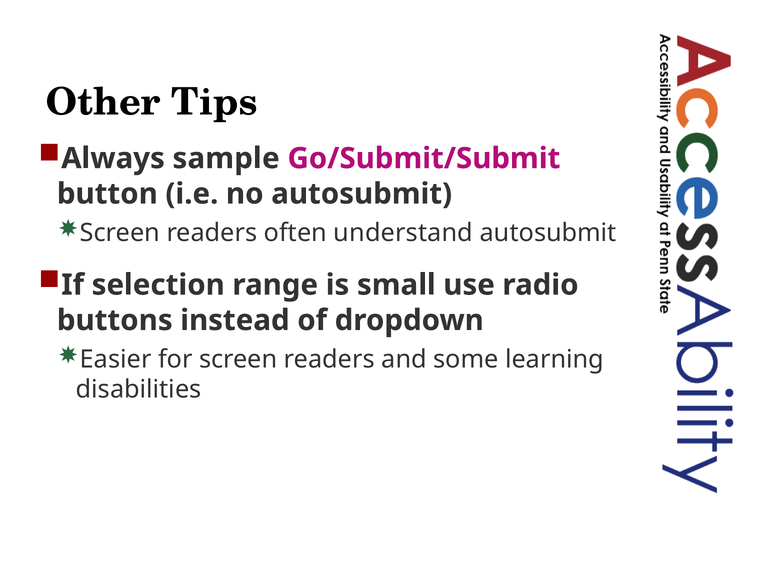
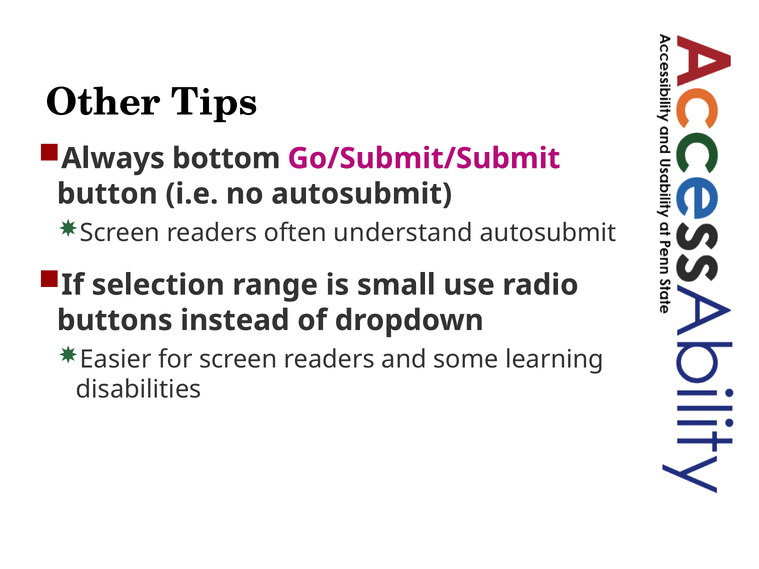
sample: sample -> bottom
